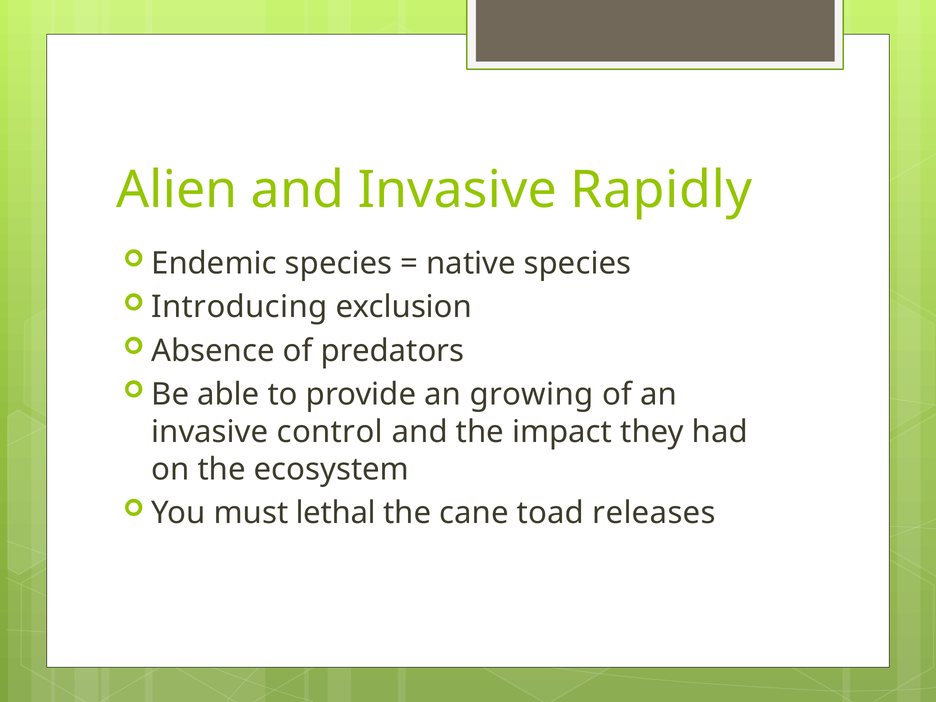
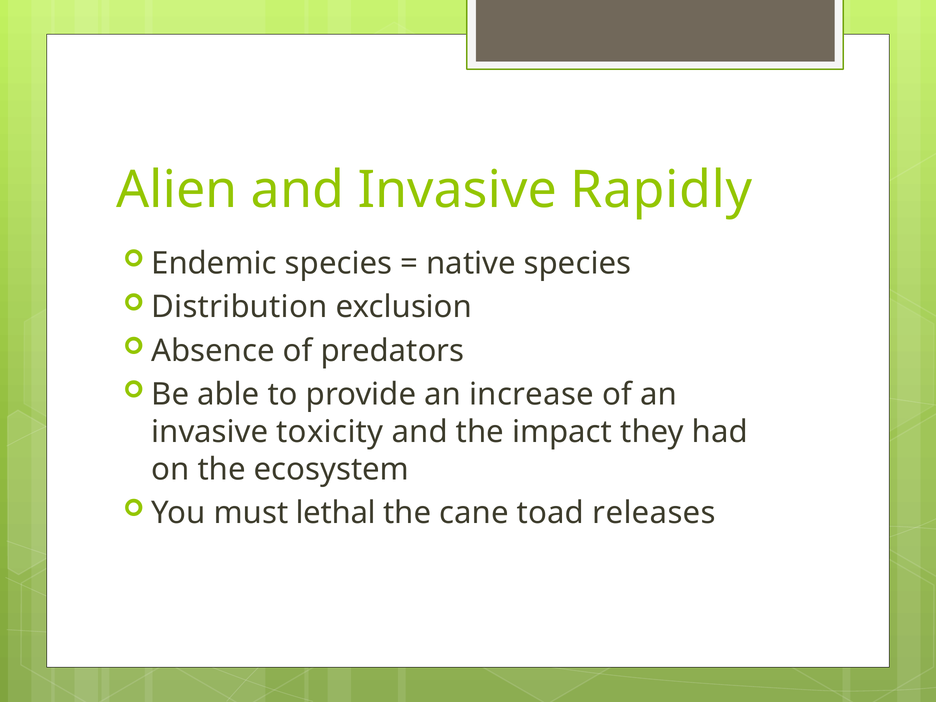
Introducing: Introducing -> Distribution
growing: growing -> increase
control: control -> toxicity
